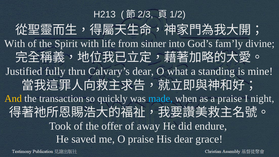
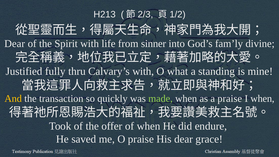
With at (15, 44): With -> Dear
Calvary’s dear: dear -> with
made colour: light blue -> light green
I night: night -> when
of away: away -> when
